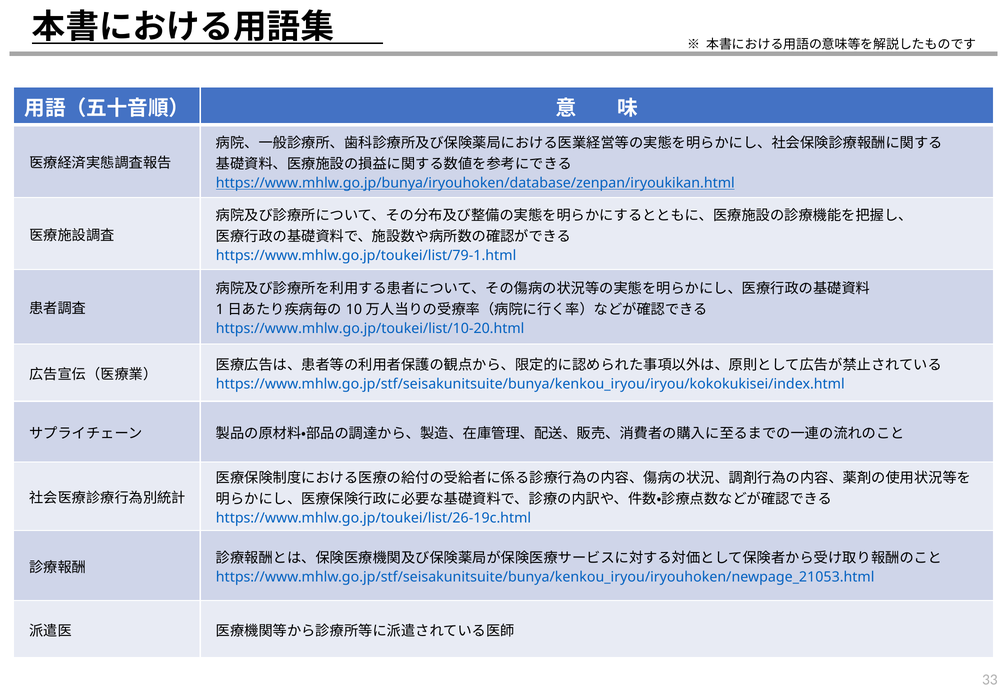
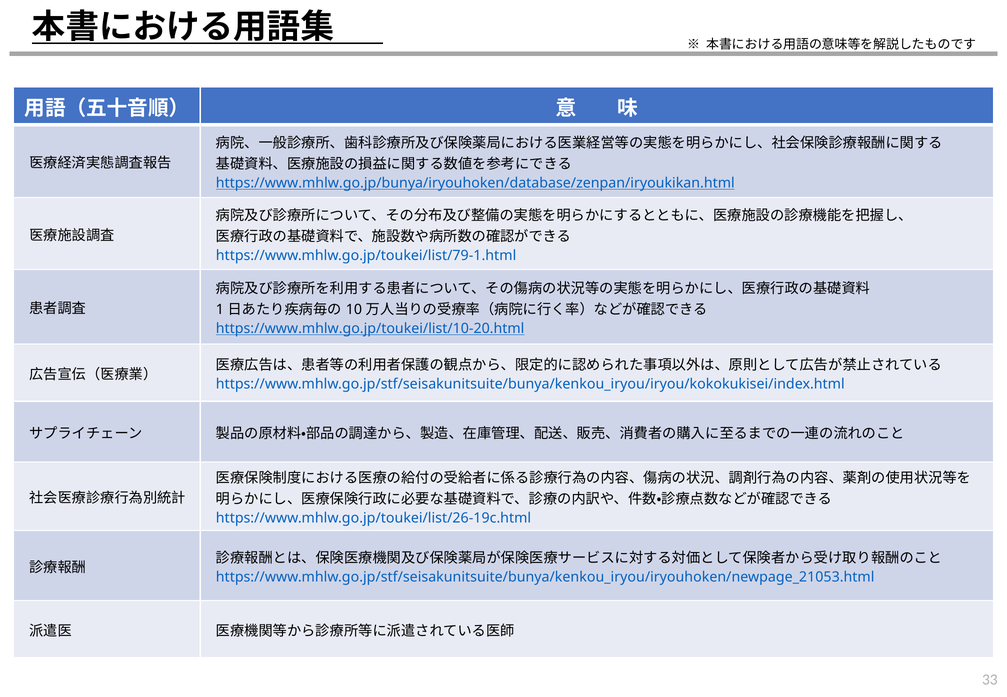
https://www.mhlw.go.jp/toukei/list/10-20.html underline: none -> present
